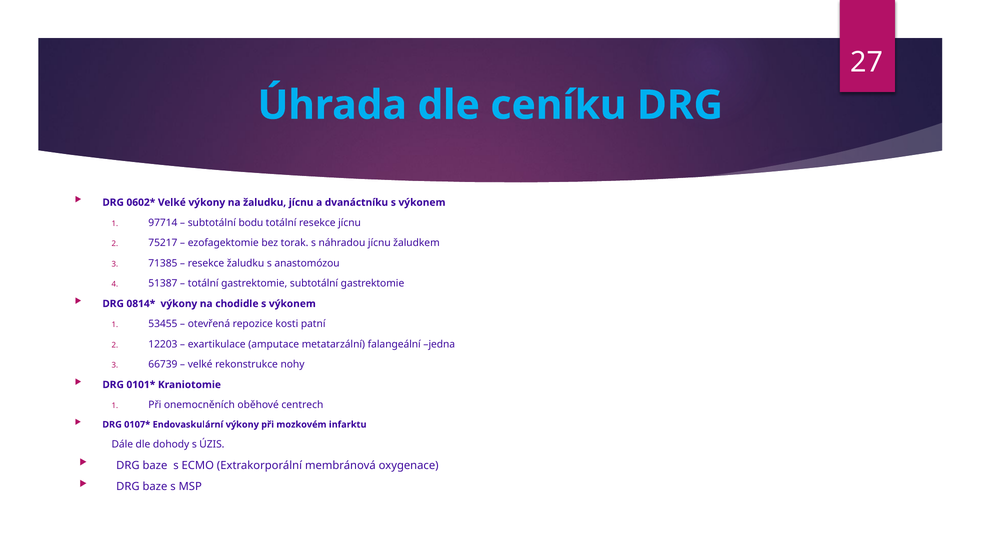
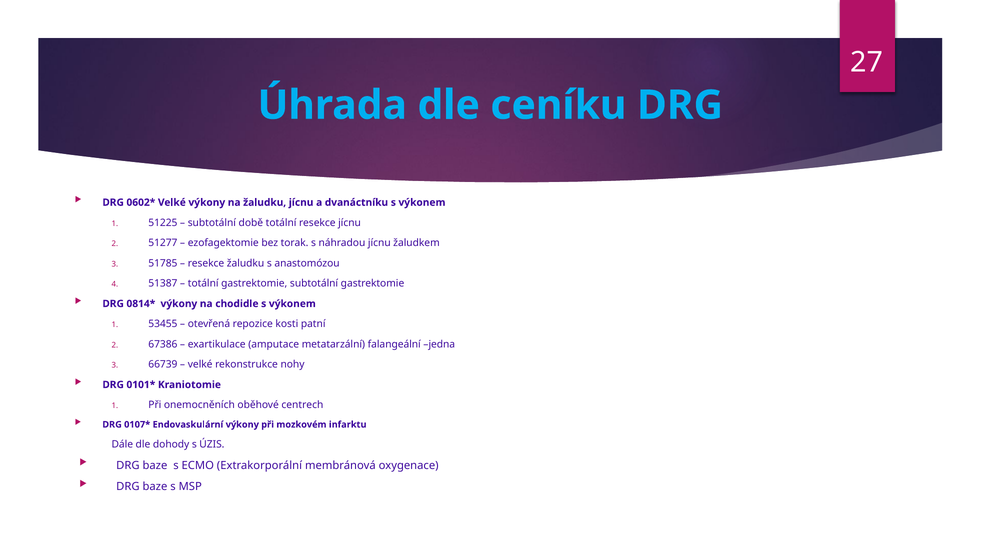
97714: 97714 -> 51225
bodu: bodu -> době
75217: 75217 -> 51277
71385: 71385 -> 51785
12203: 12203 -> 67386
